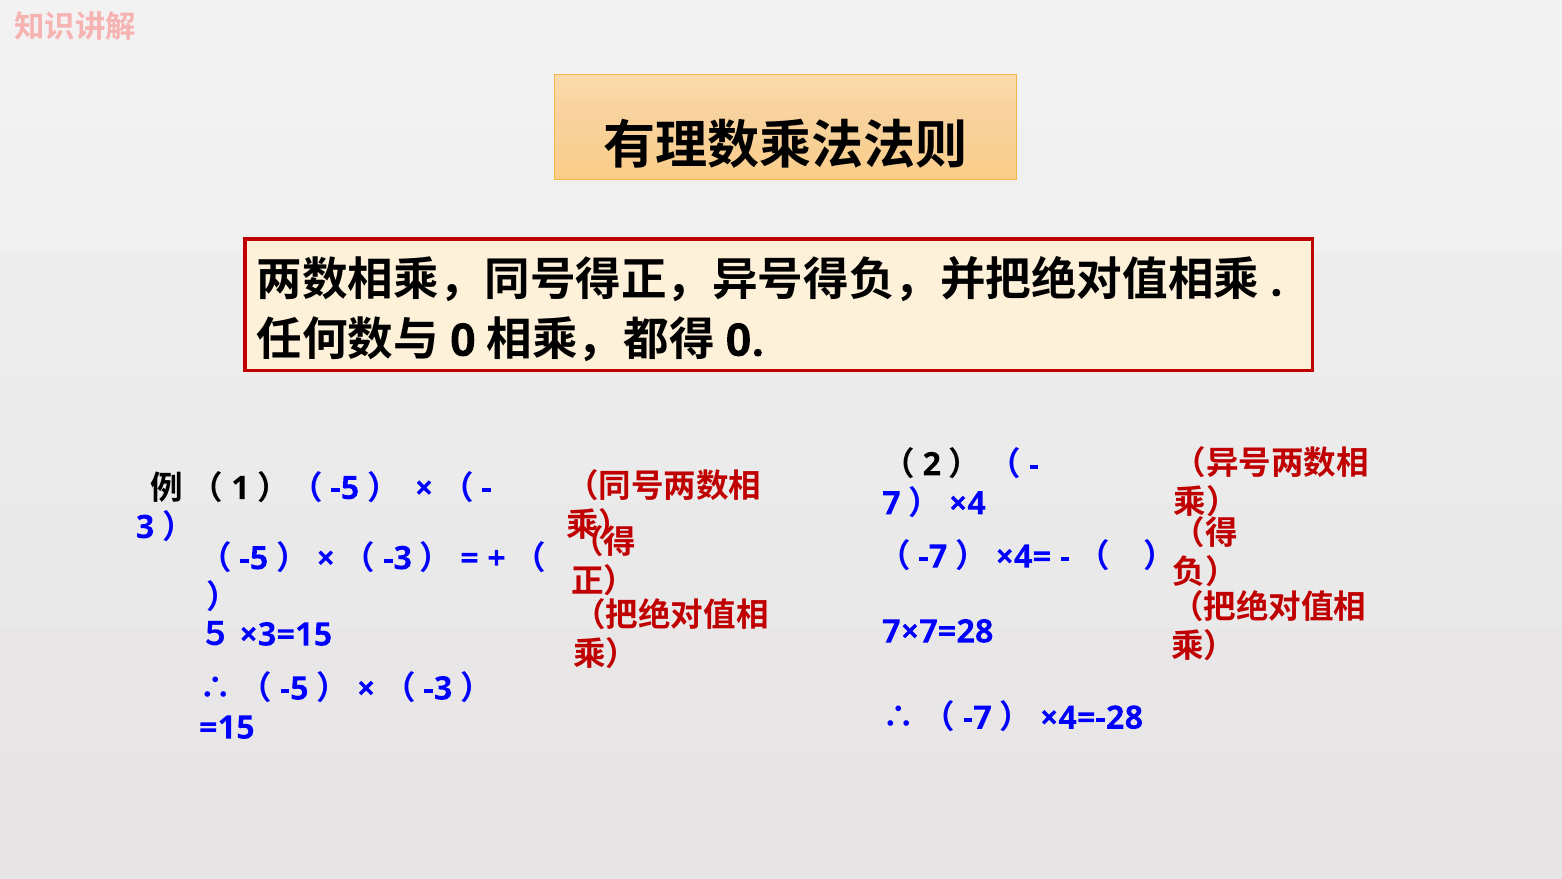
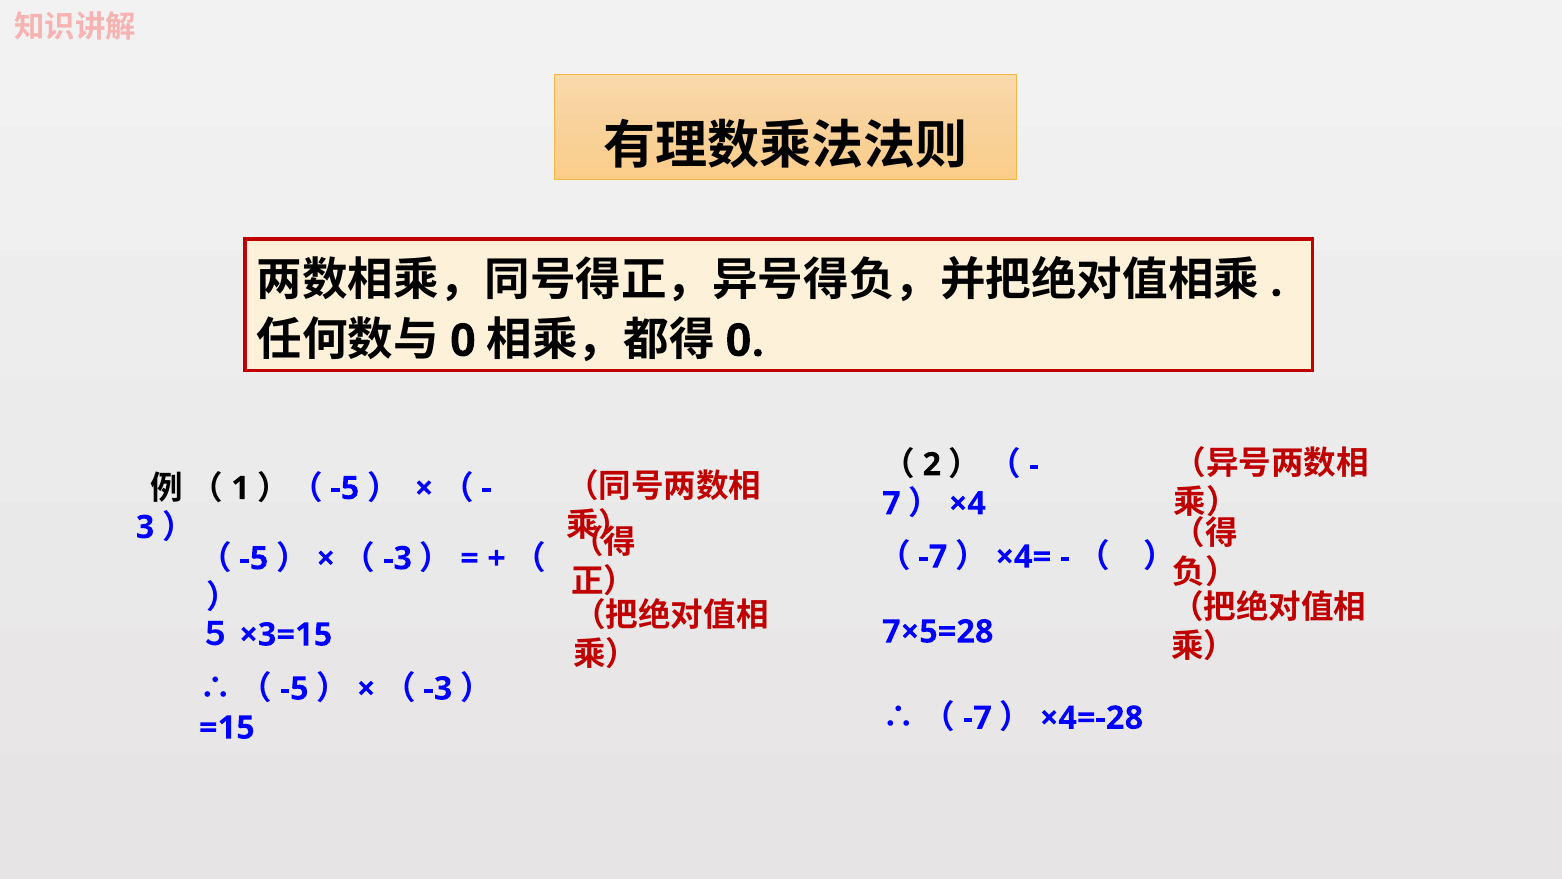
7×7=28: 7×7=28 -> 7×5=28
